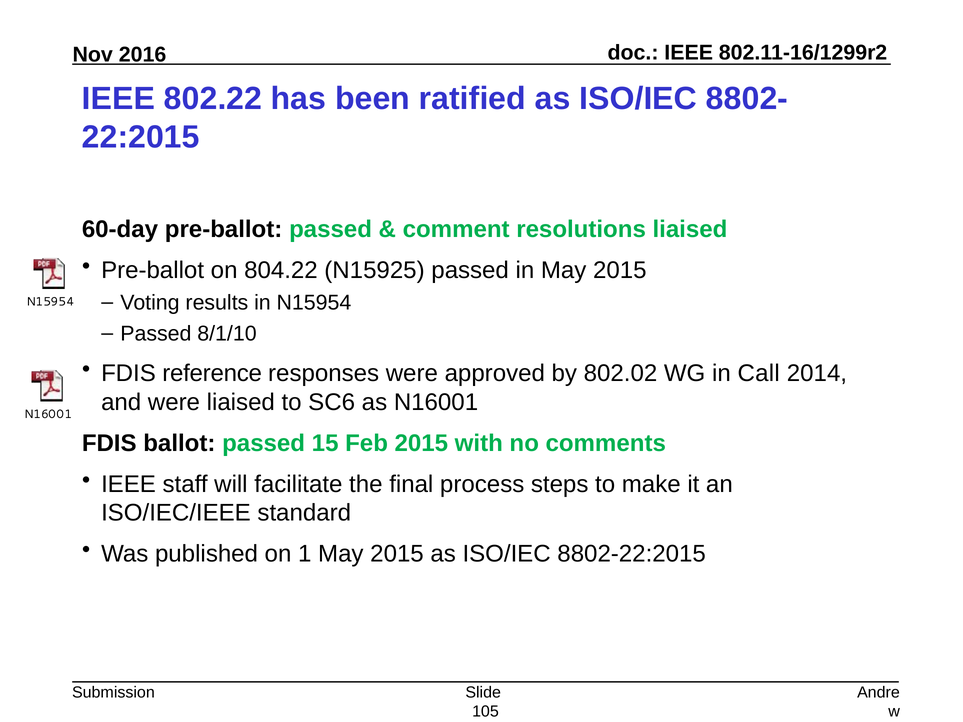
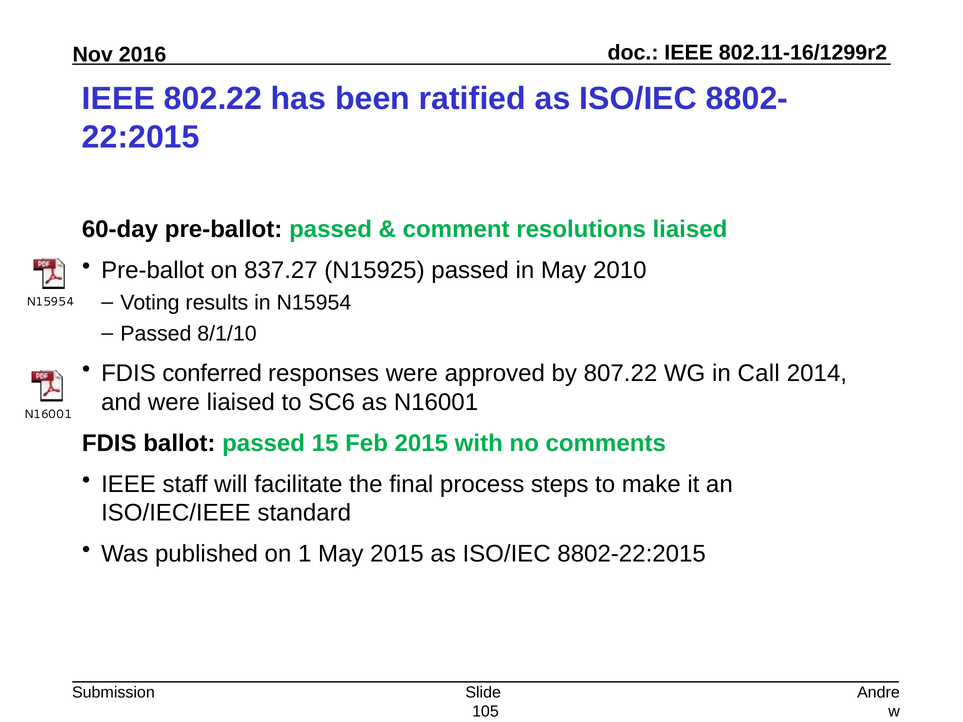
804.22: 804.22 -> 837.27
in May 2015: 2015 -> 2010
reference: reference -> conferred
802.02: 802.02 -> 807.22
